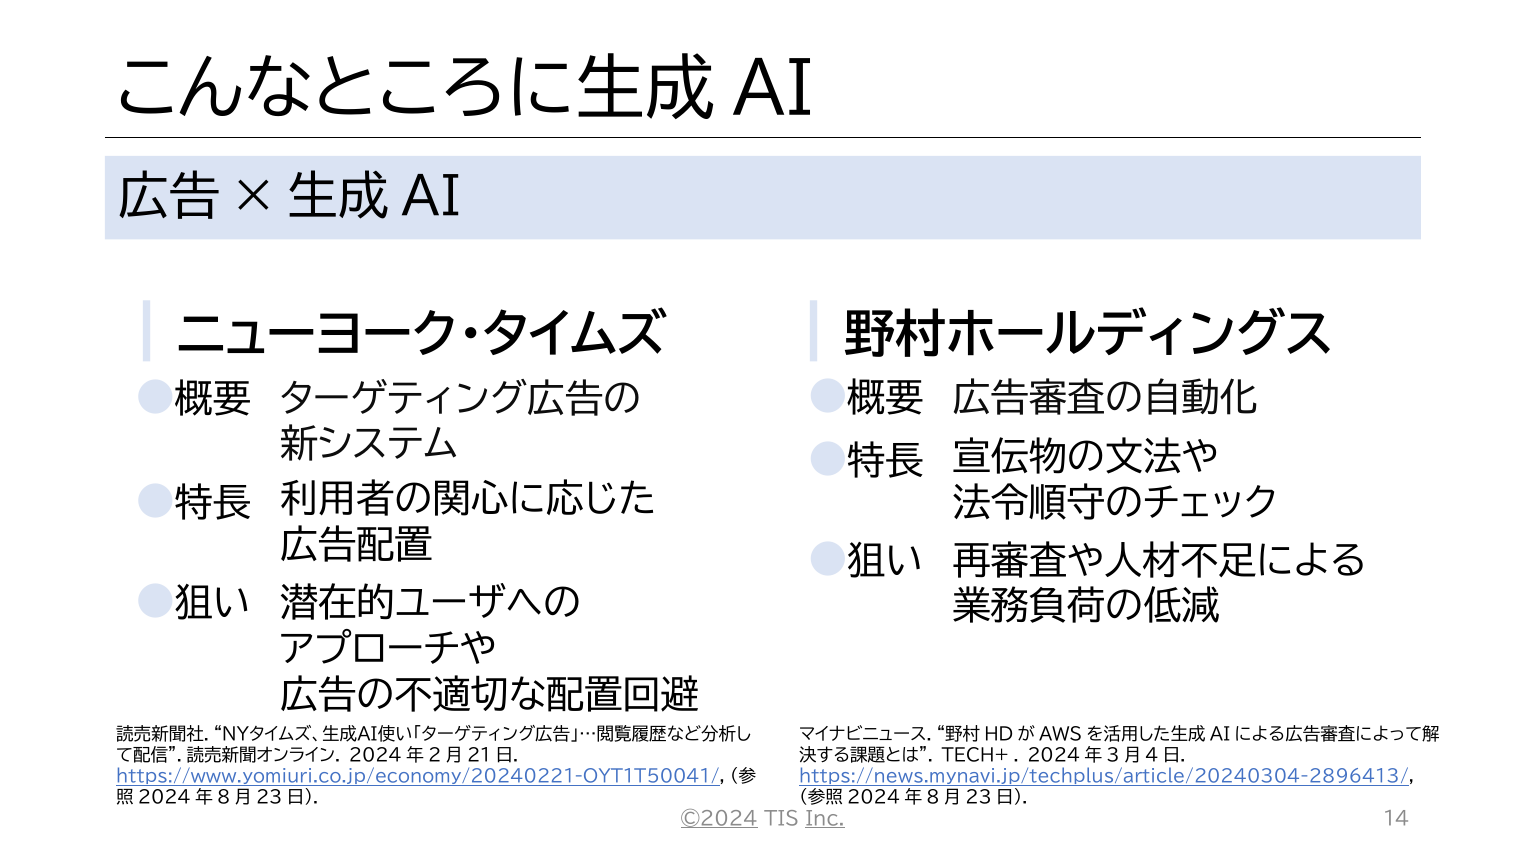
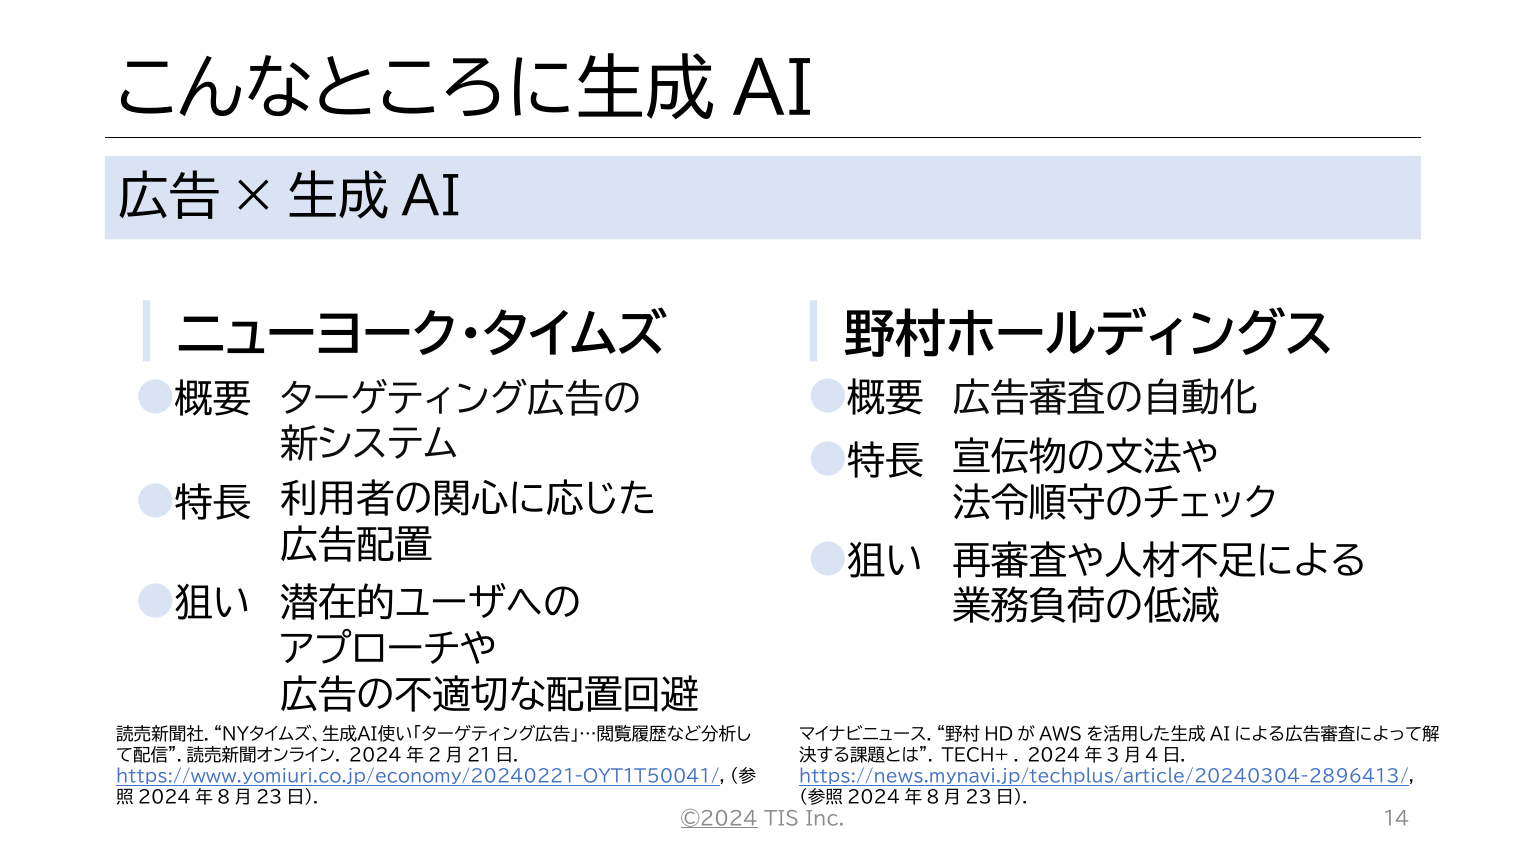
Inc underline: present -> none
